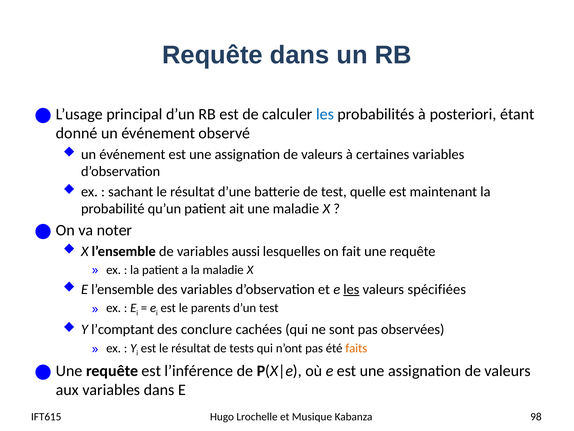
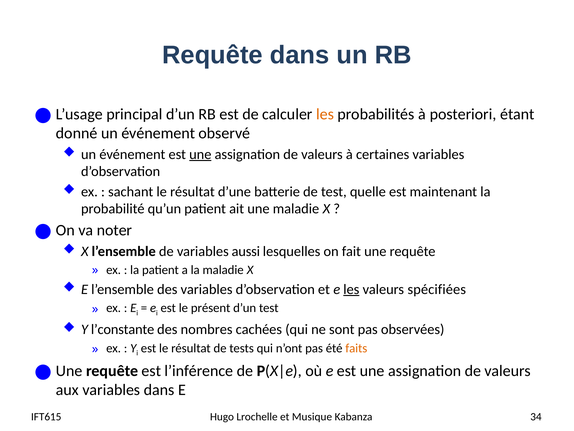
les at (325, 114) colour: blue -> orange
une at (200, 154) underline: none -> present
parents: parents -> présent
l’comptant: l’comptant -> l’constante
conclure: conclure -> nombres
98: 98 -> 34
